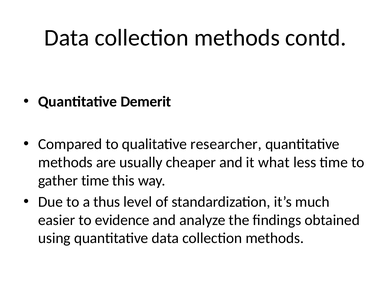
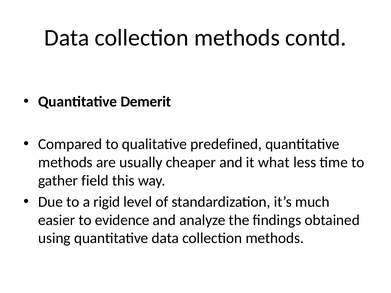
researcher: researcher -> predefined
gather time: time -> field
thus: thus -> rigid
